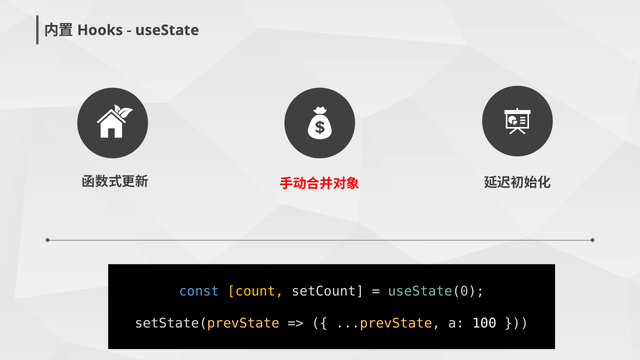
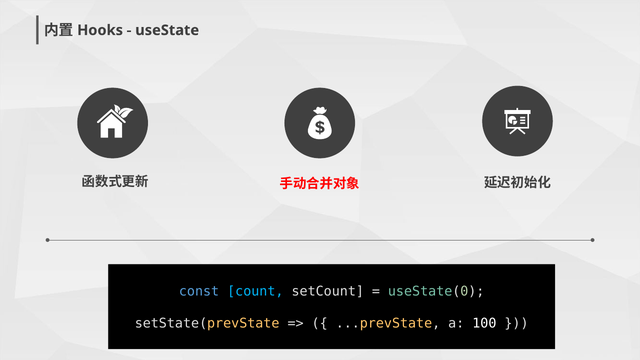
count colour: yellow -> light blue
